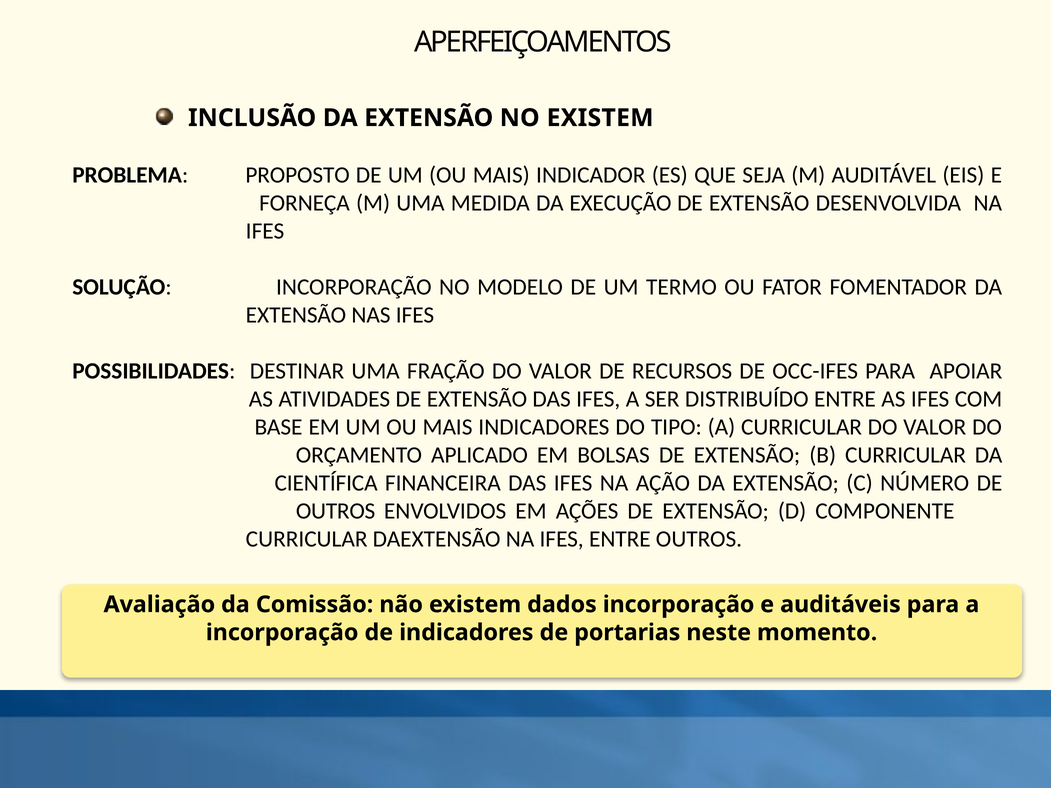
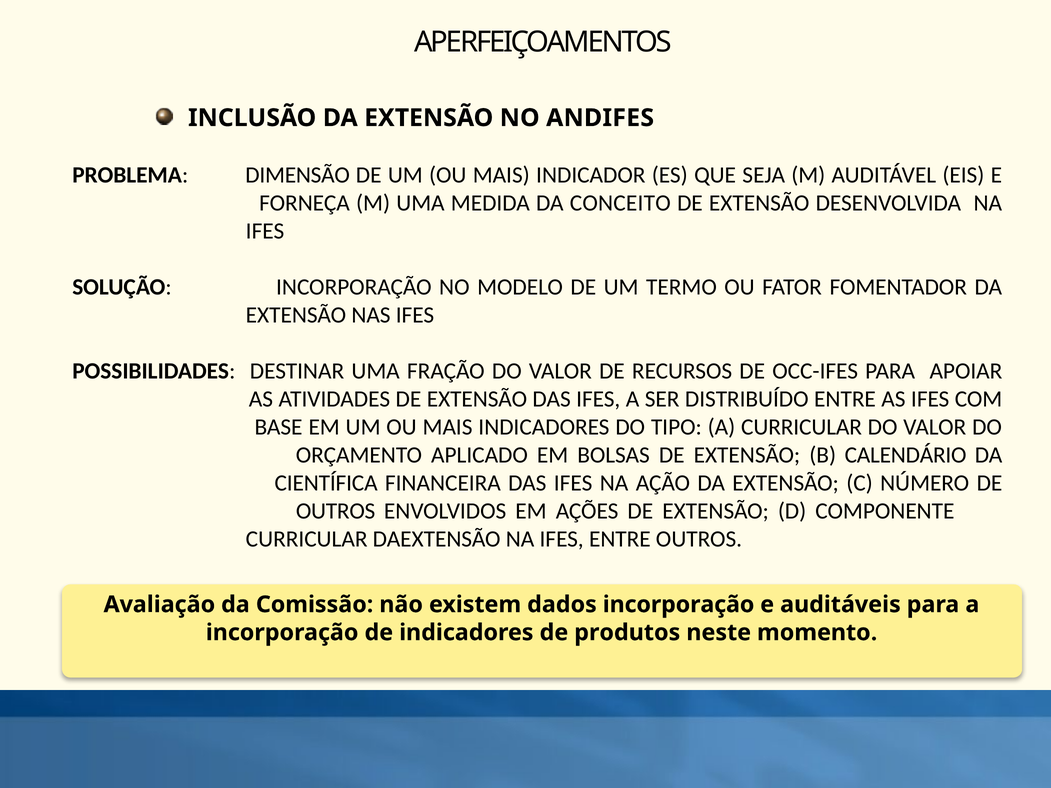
NO EXISTEM: EXISTEM -> ANDIFES
PROPOSTO: PROPOSTO -> DIMENSÃO
EXECUÇÃO: EXECUÇÃO -> CONCEITO
B CURRICULAR: CURRICULAR -> CALENDÁRIO
portarias: portarias -> produtos
